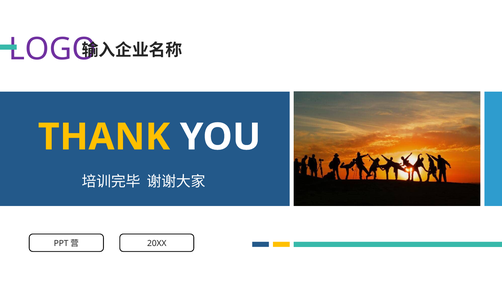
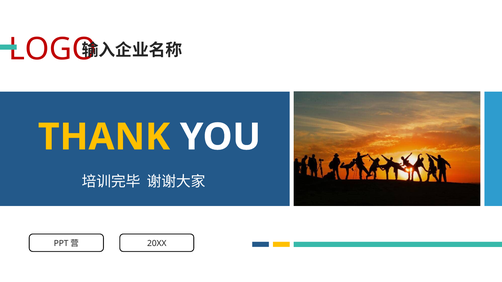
LOGO colour: purple -> red
